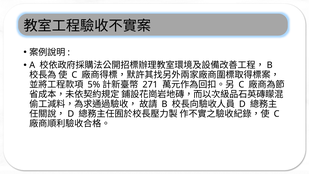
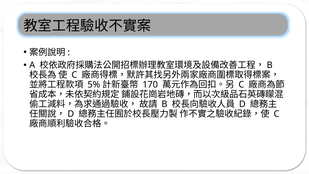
271: 271 -> 170
